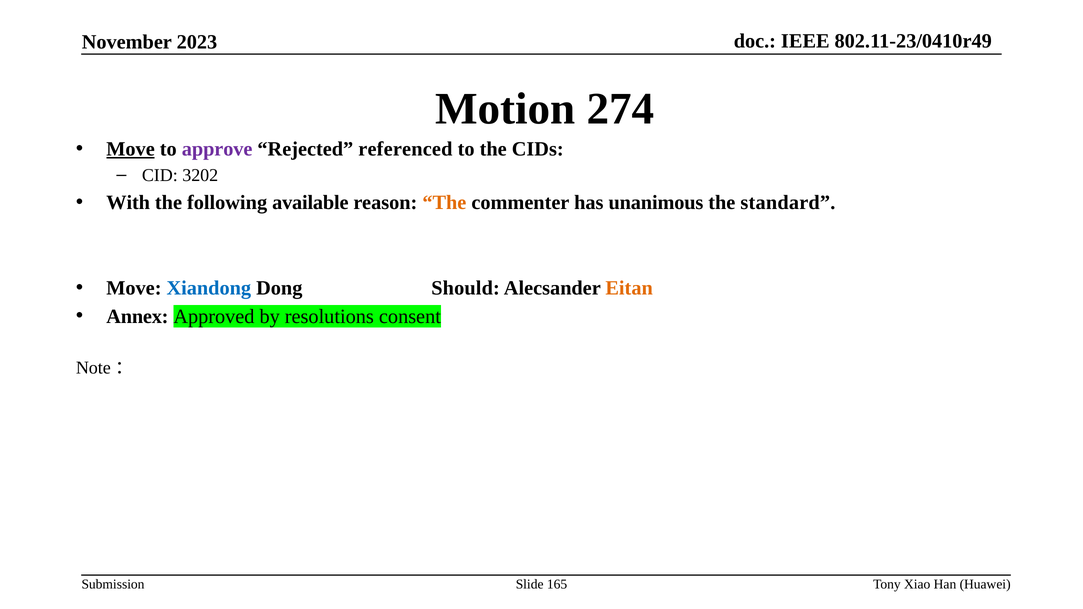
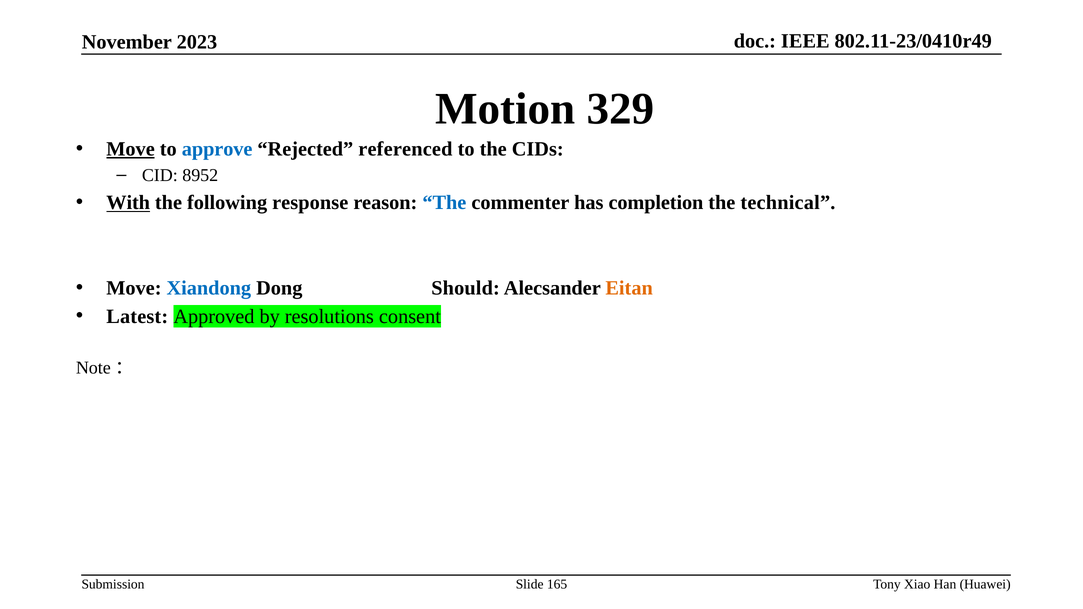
274: 274 -> 329
approve colour: purple -> blue
3202: 3202 -> 8952
With underline: none -> present
available: available -> response
The at (444, 203) colour: orange -> blue
unanimous: unanimous -> completion
standard: standard -> technical
Annex: Annex -> Latest
